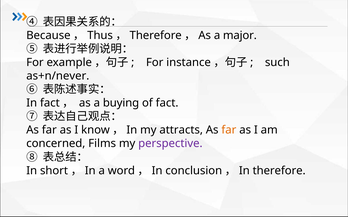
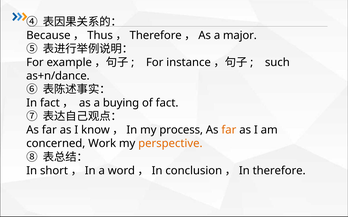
as+n/never: as+n/never -> as+n/dance
attracts: attracts -> process
Films: Films -> Work
perspective colour: purple -> orange
